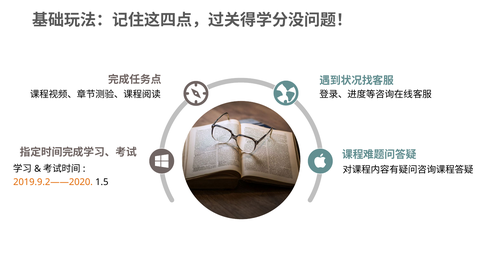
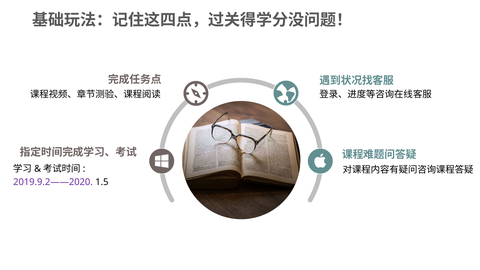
2019.9.2——2020 colour: orange -> purple
